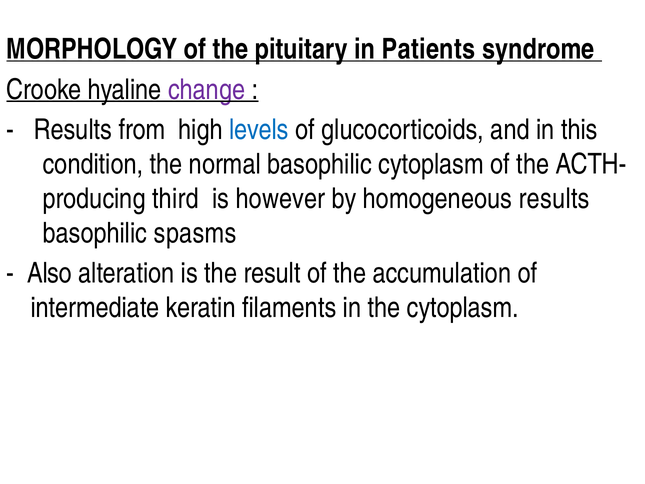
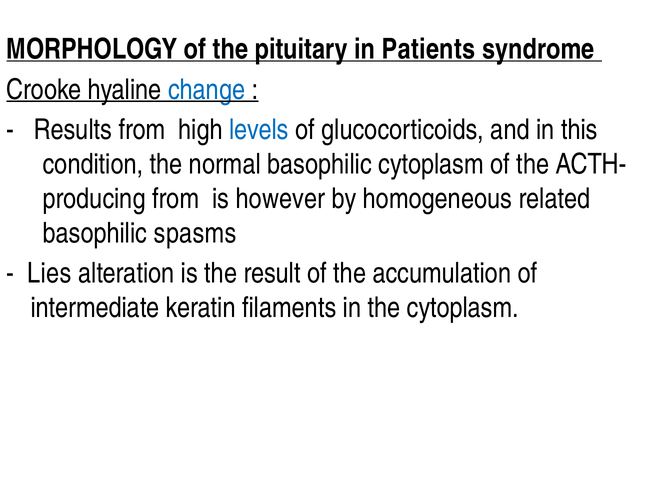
change colour: purple -> blue
third at (175, 199): third -> from
homogeneous results: results -> related
Also: Also -> Lies
